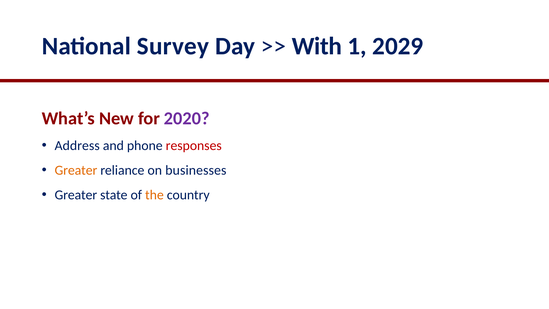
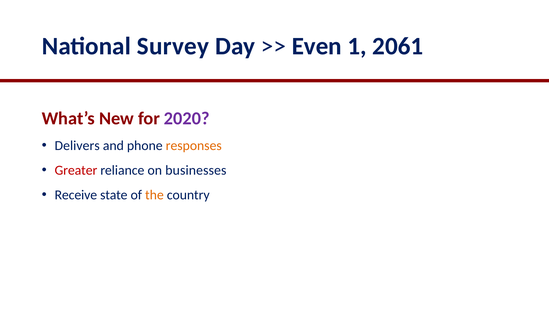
With: With -> Even
2029: 2029 -> 2061
Address: Address -> Delivers
responses colour: red -> orange
Greater at (76, 170) colour: orange -> red
Greater at (76, 195): Greater -> Receive
